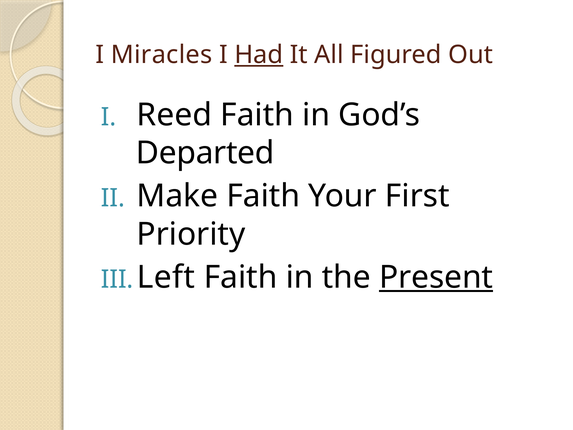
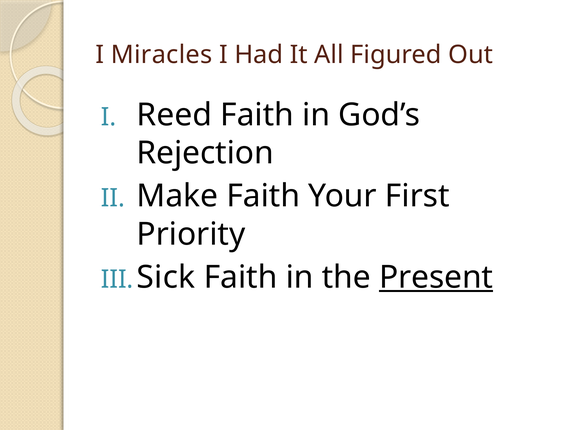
Had underline: present -> none
Departed: Departed -> Rejection
Left: Left -> Sick
